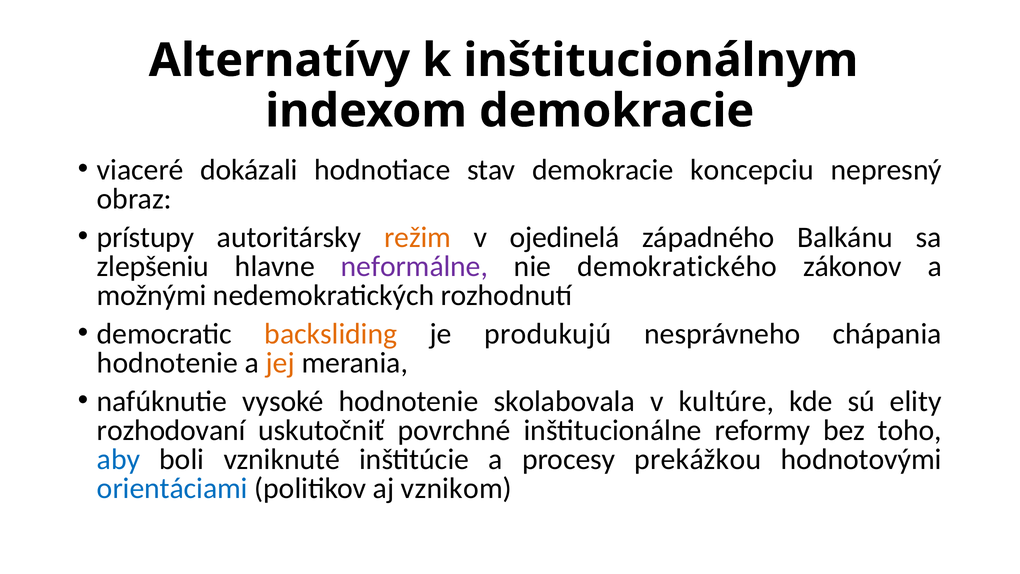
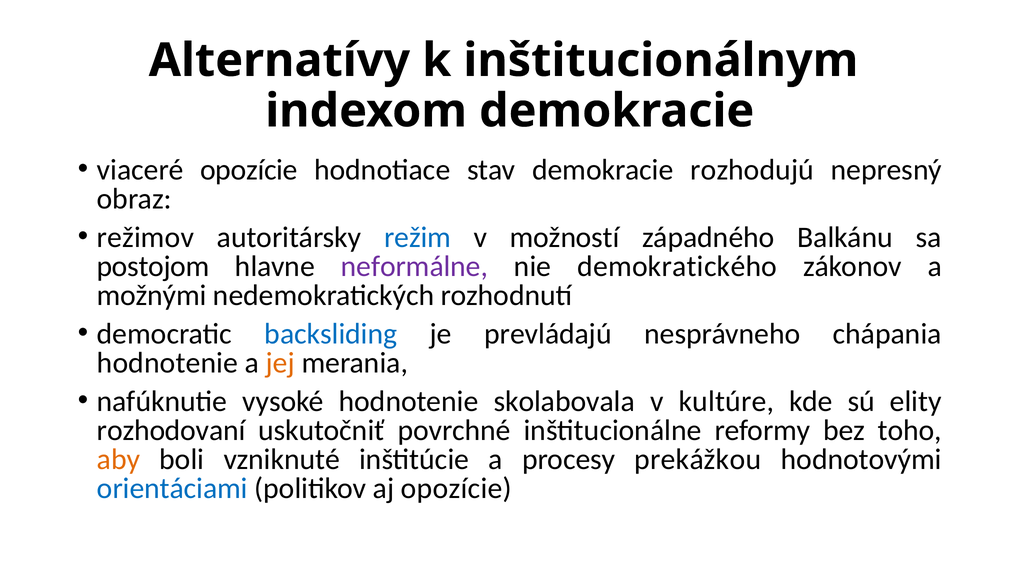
viaceré dokázali: dokázali -> opozície
koncepciu: koncepciu -> rozhodujú
prístupy: prístupy -> režimov
režim colour: orange -> blue
ojedinelá: ojedinelá -> možností
zlepšeniu: zlepšeniu -> postojom
backsliding colour: orange -> blue
produkujú: produkujú -> prevládajú
aby colour: blue -> orange
aj vznikom: vznikom -> opozície
